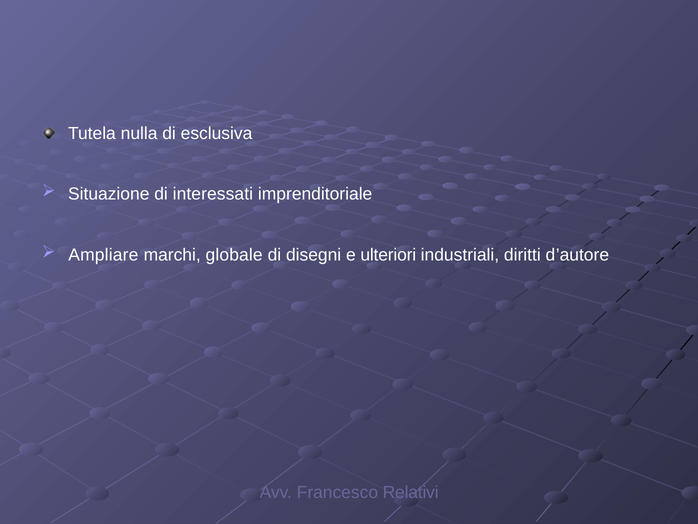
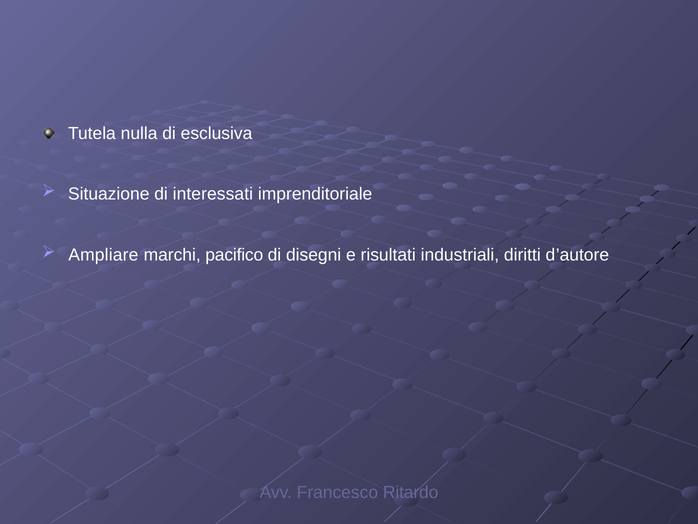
globale: globale -> pacifico
ulteriori: ulteriori -> risultati
Relativi: Relativi -> Ritardo
